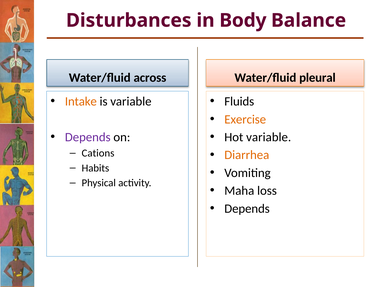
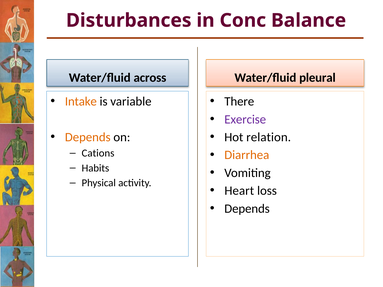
Body: Body -> Conc
Fluids: Fluids -> There
Exercise colour: orange -> purple
Depends at (88, 137) colour: purple -> orange
Hot variable: variable -> relation
Maha: Maha -> Heart
